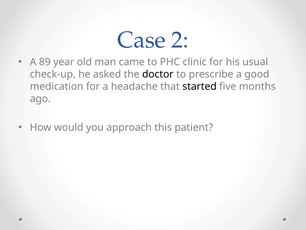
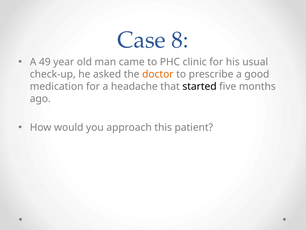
2: 2 -> 8
89: 89 -> 49
doctor colour: black -> orange
